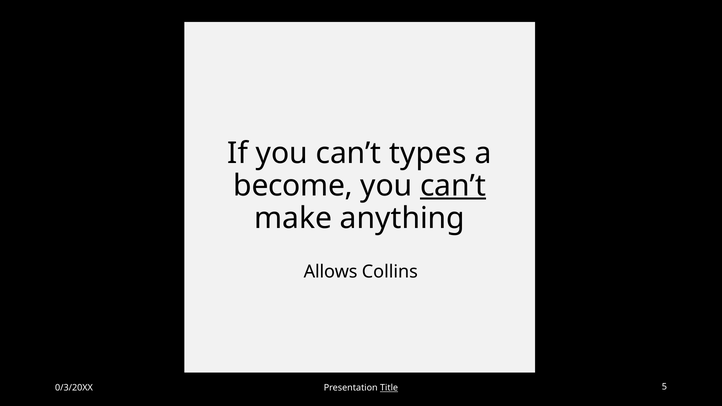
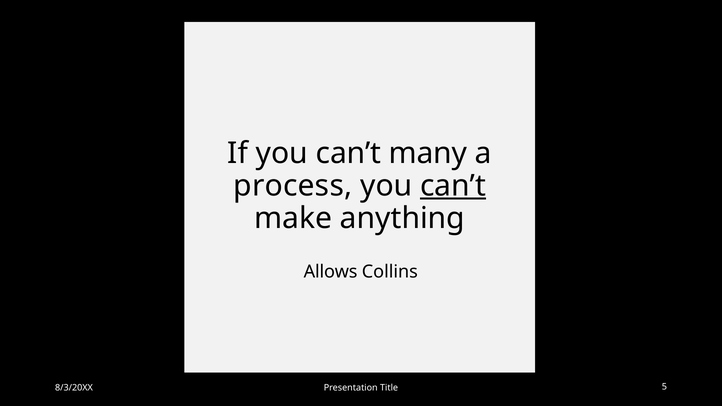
types: types -> many
become: become -> process
0/3/20XX: 0/3/20XX -> 8/3/20XX
Title underline: present -> none
